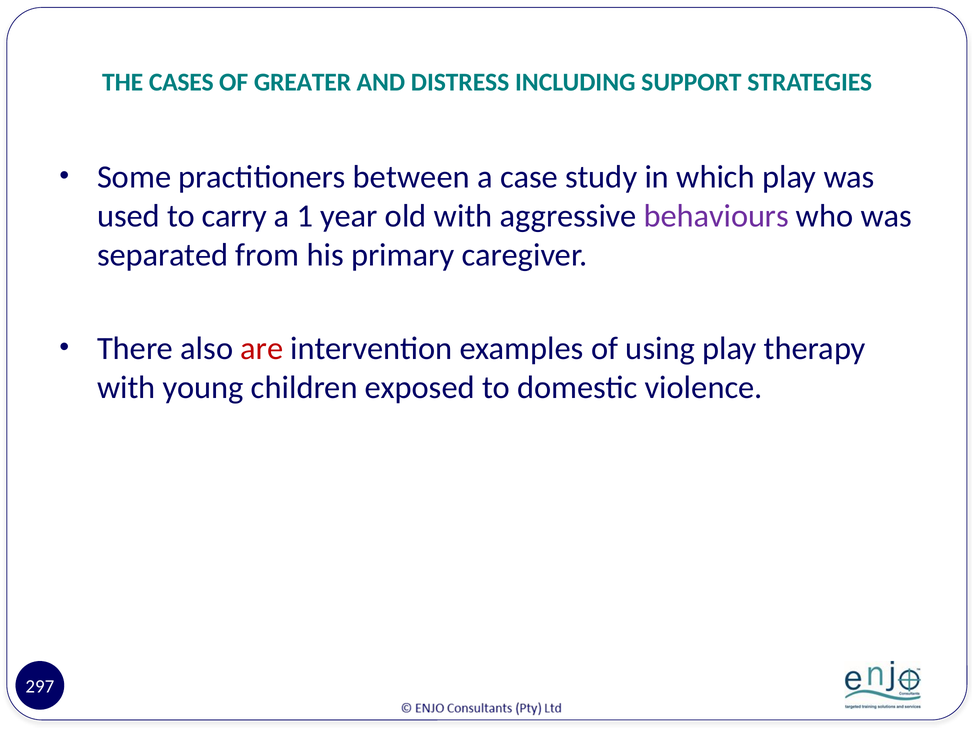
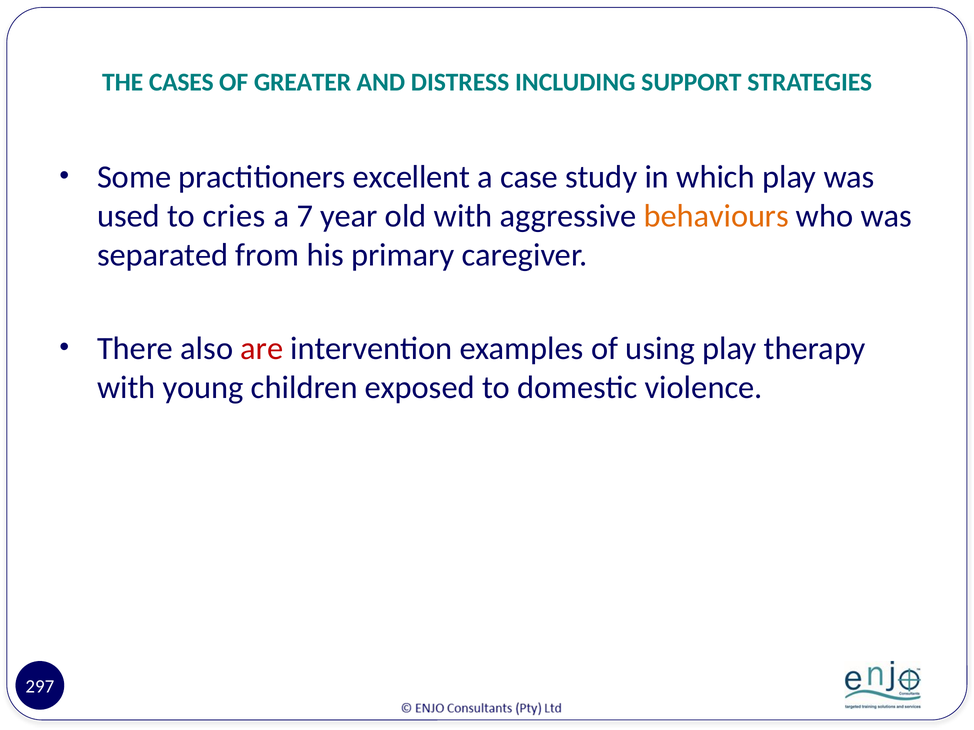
between: between -> excellent
carry: carry -> cries
1: 1 -> 7
behaviours colour: purple -> orange
